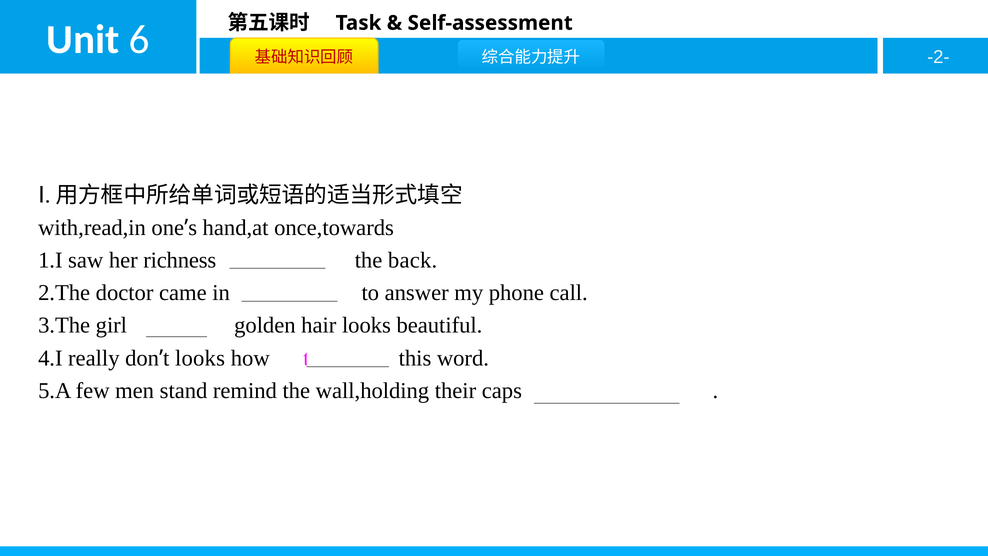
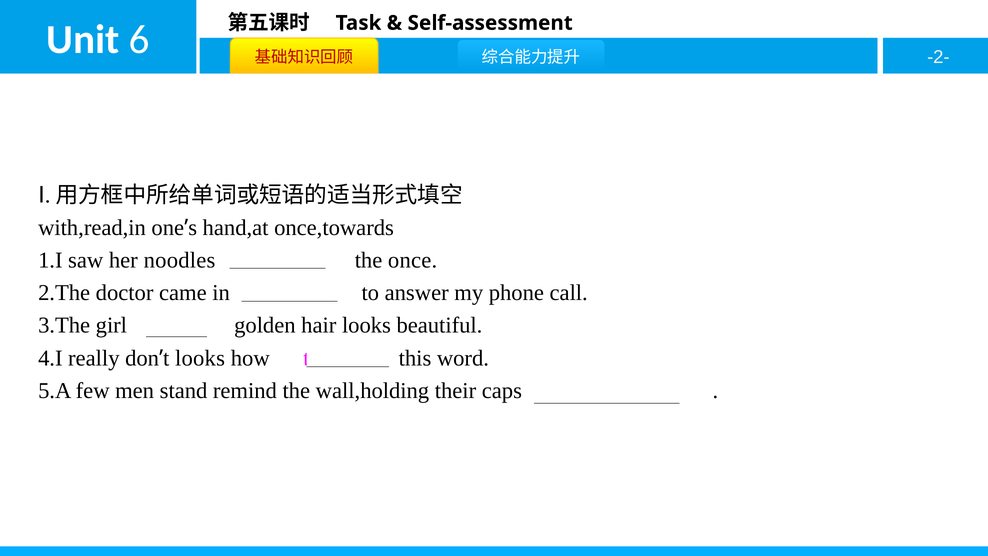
richness: richness -> noodles
the back: back -> once
